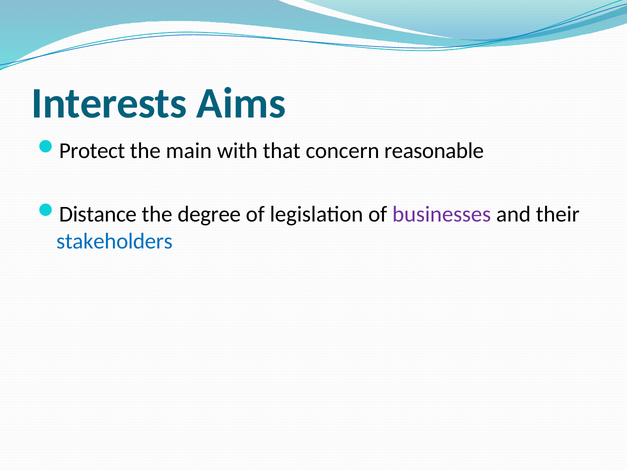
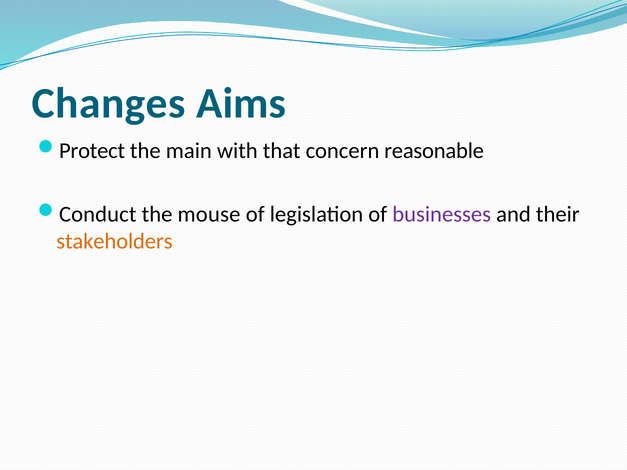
Interests: Interests -> Changes
Distance: Distance -> Conduct
degree: degree -> mouse
stakeholders colour: blue -> orange
